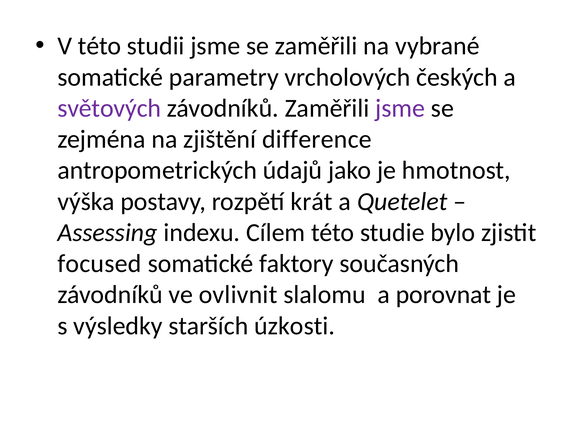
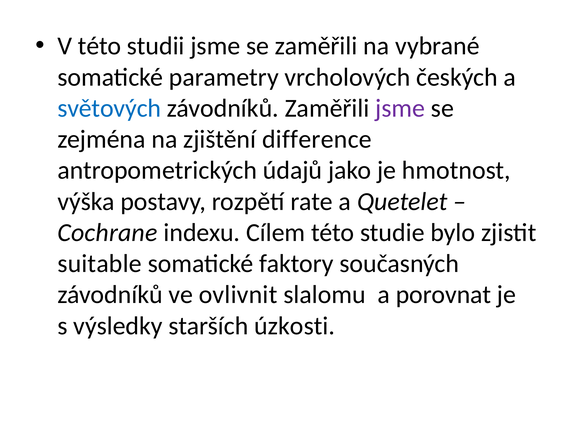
světových colour: purple -> blue
krát: krát -> rate
Assessing: Assessing -> Cochrane
focused: focused -> suitable
